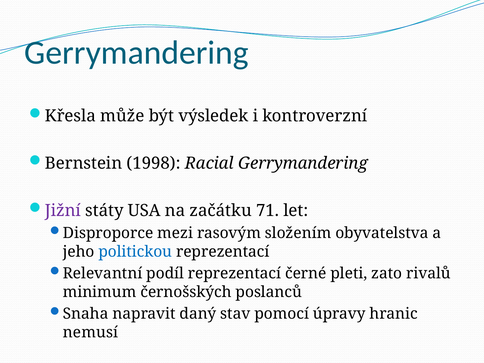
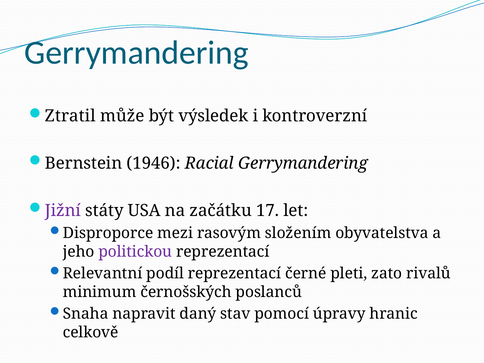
Křesla: Křesla -> Ztratil
1998: 1998 -> 1946
71: 71 -> 17
politickou colour: blue -> purple
nemusí: nemusí -> celkově
